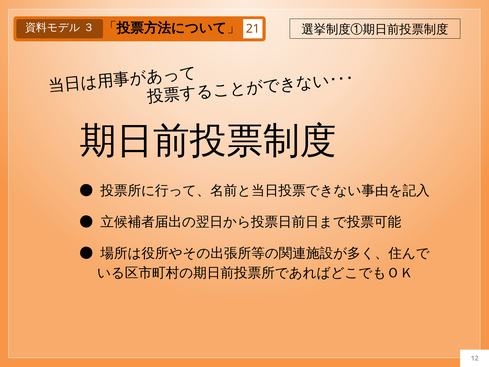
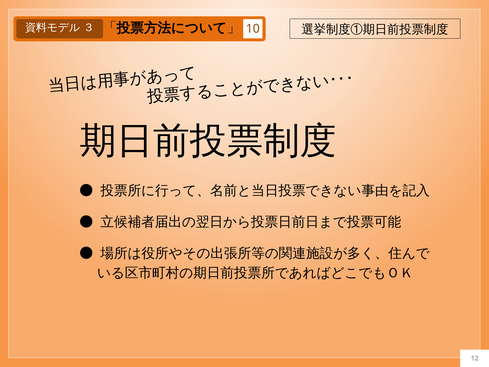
21: 21 -> 10
